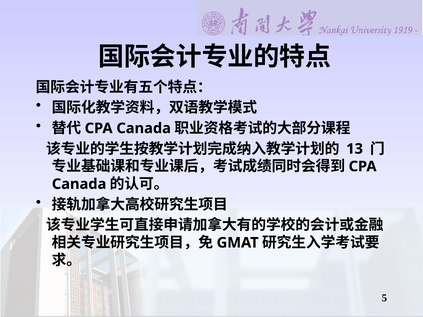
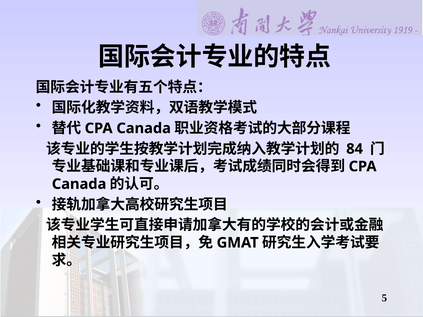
13: 13 -> 84
